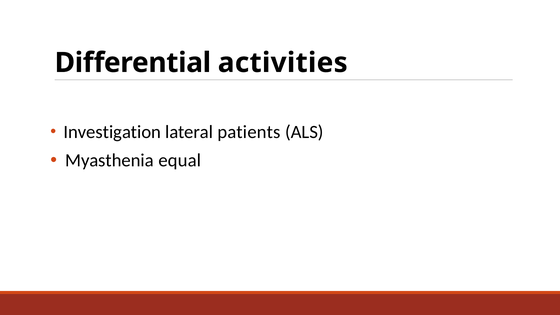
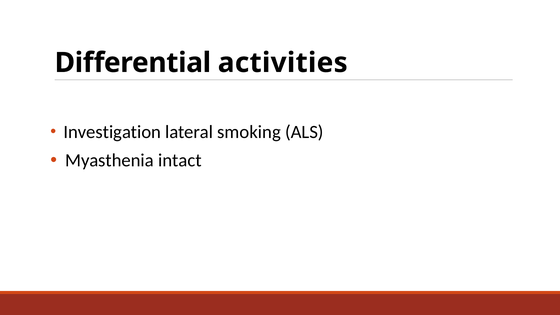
patients: patients -> smoking
equal: equal -> intact
